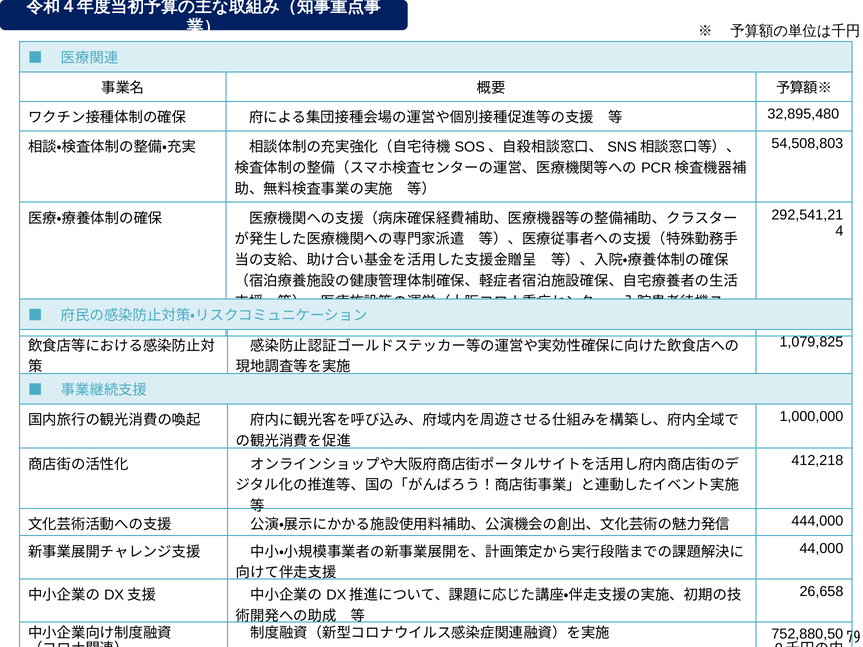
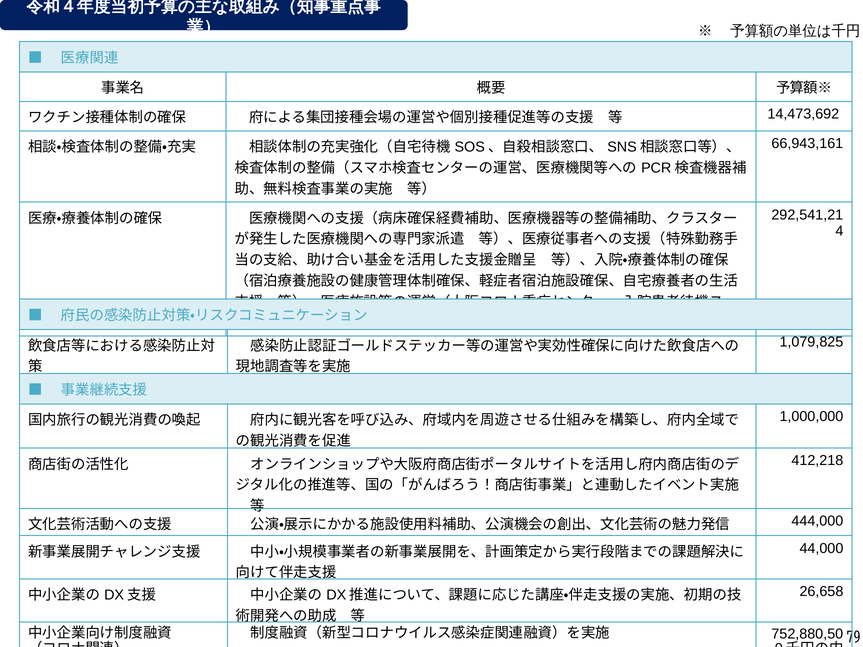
32,895,480: 32,895,480 -> 14,473,692
54,508,803: 54,508,803 -> 66,943,161
